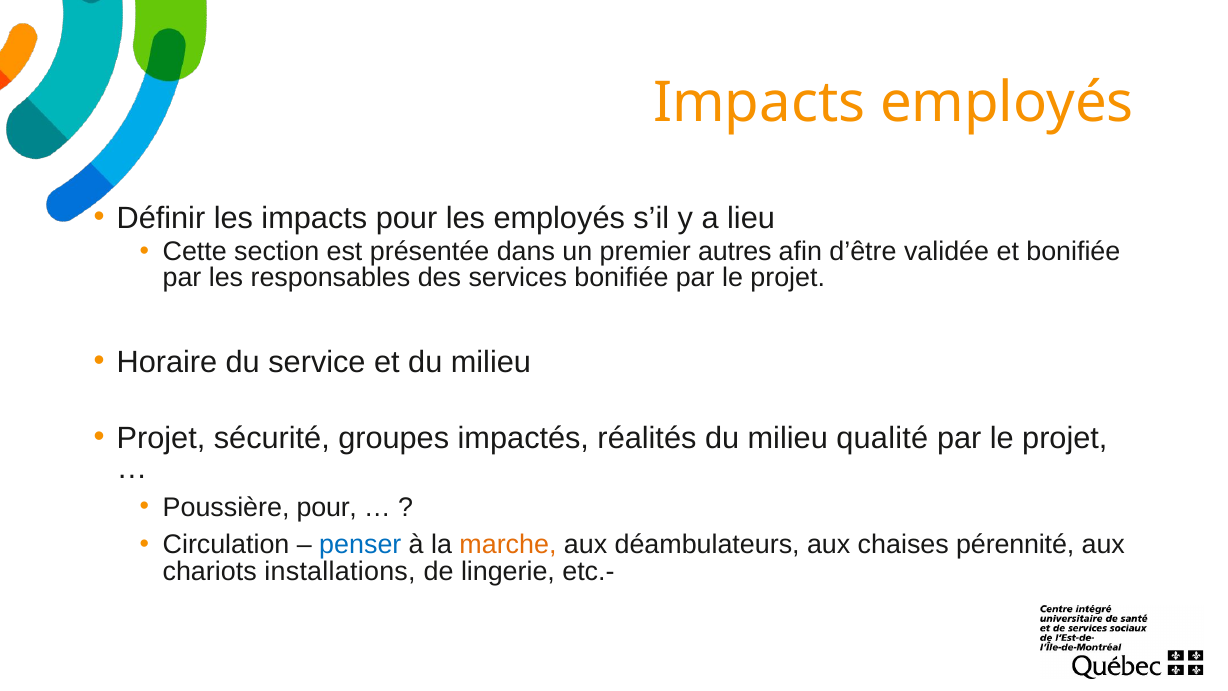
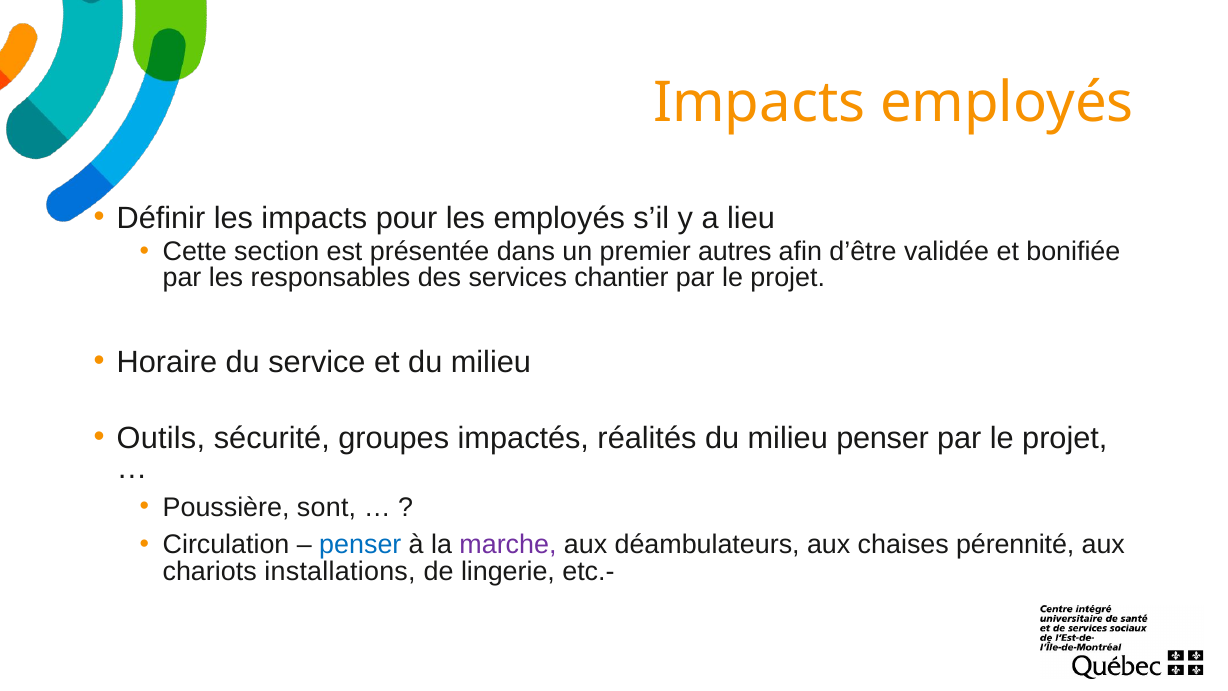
services bonifiée: bonifiée -> chantier
Projet at (161, 438): Projet -> Outils
milieu qualité: qualité -> penser
Poussière pour: pour -> sont
marche colour: orange -> purple
